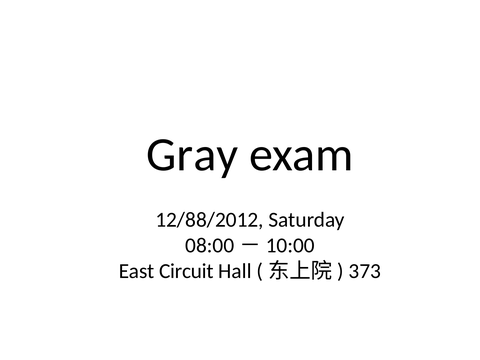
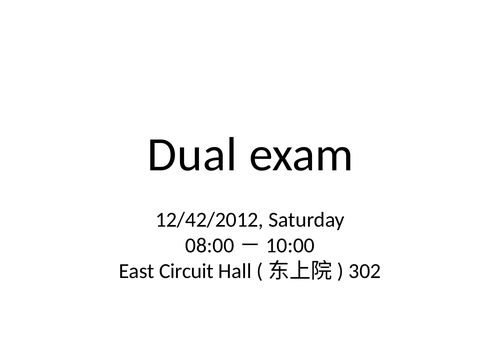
Gray: Gray -> Dual
12/88/2012: 12/88/2012 -> 12/42/2012
373: 373 -> 302
